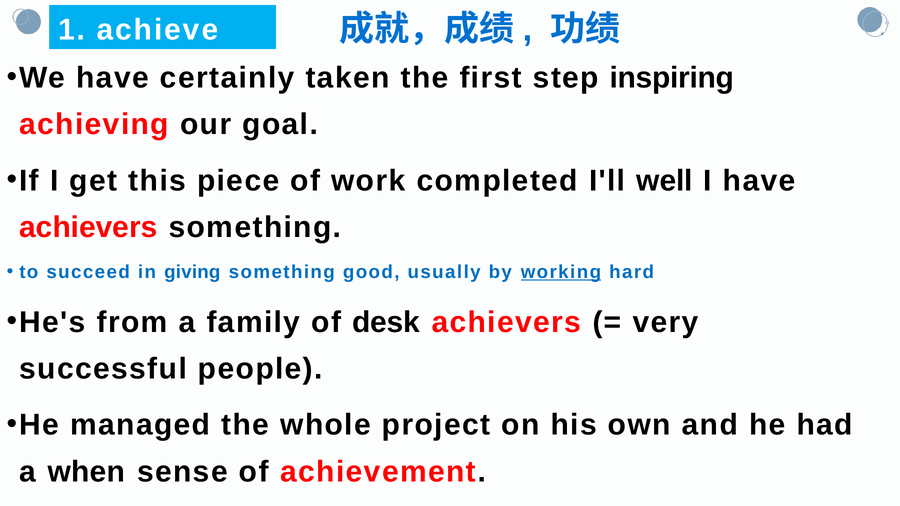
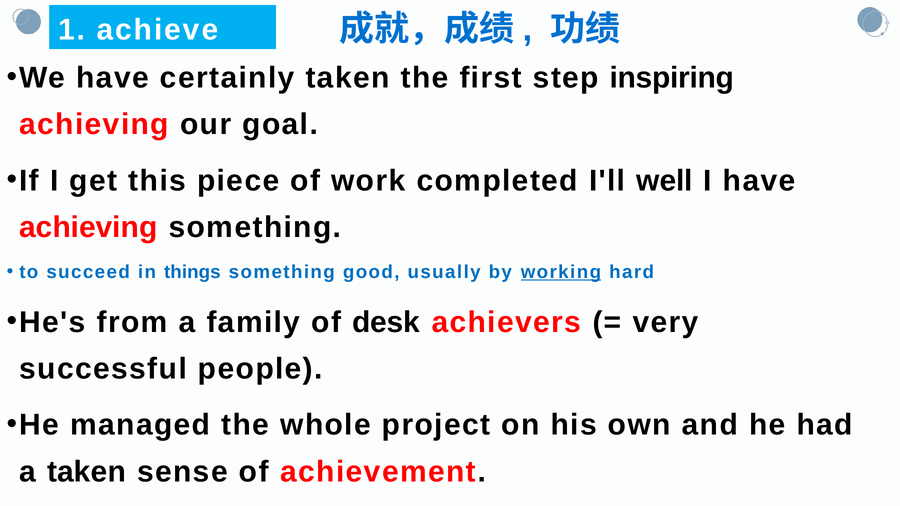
achievers at (88, 227): achievers -> achieving
giving: giving -> things
a when: when -> taken
